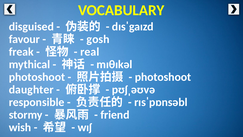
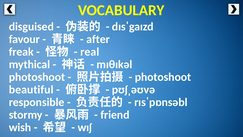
gosh: gosh -> after
daughter: daughter -> beautiful
